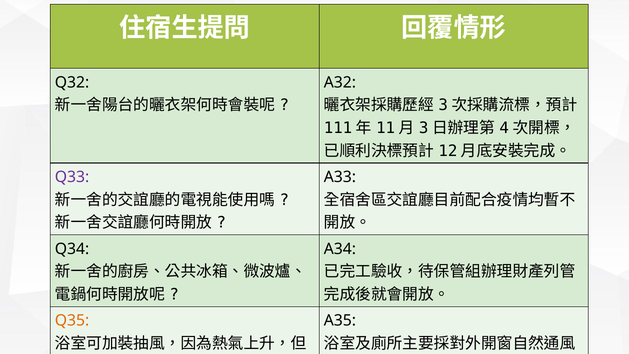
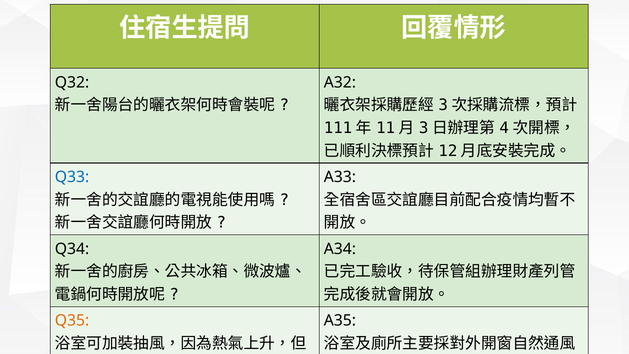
Q33 colour: purple -> blue
